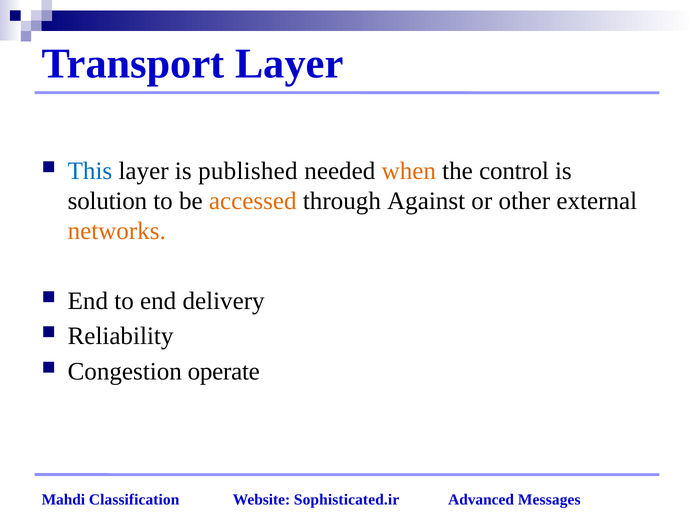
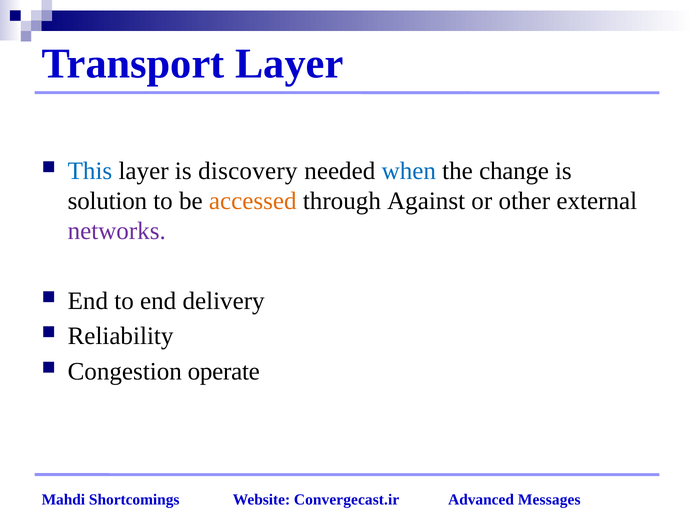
published: published -> discovery
when colour: orange -> blue
control: control -> change
networks colour: orange -> purple
Classification: Classification -> Shortcomings
Sophisticated.ir: Sophisticated.ir -> Convergecast.ir
